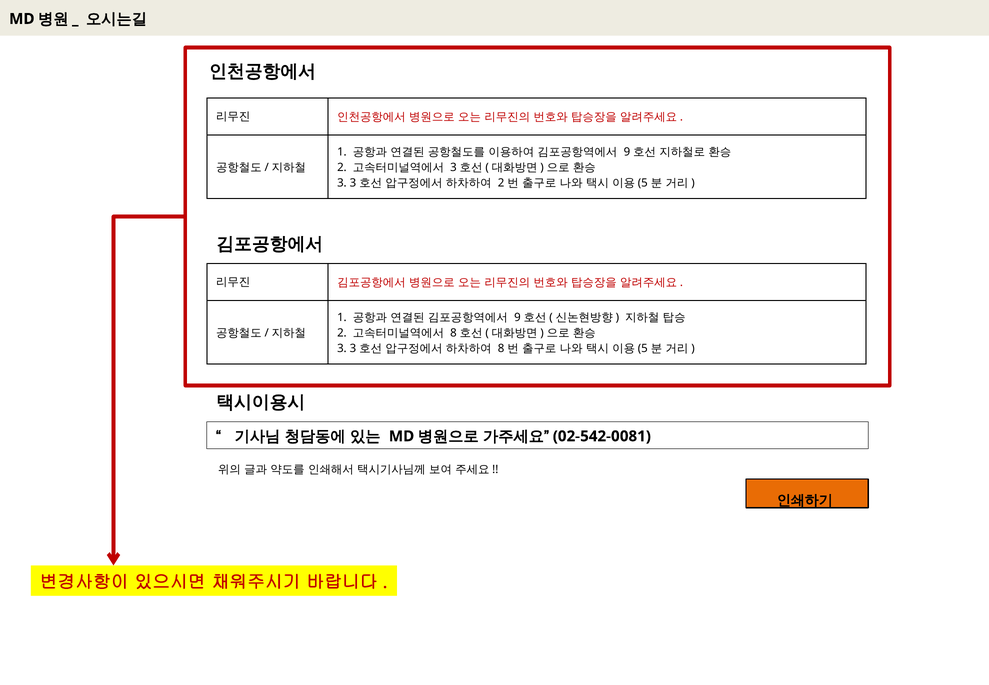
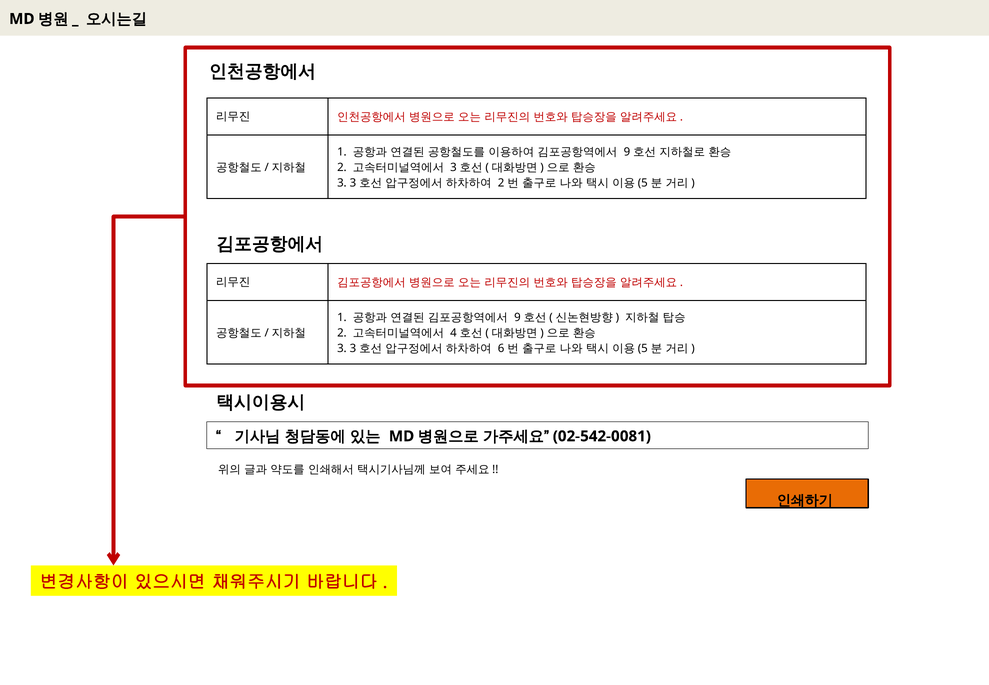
8 at (454, 333): 8 -> 4
8 at (501, 348): 8 -> 6
